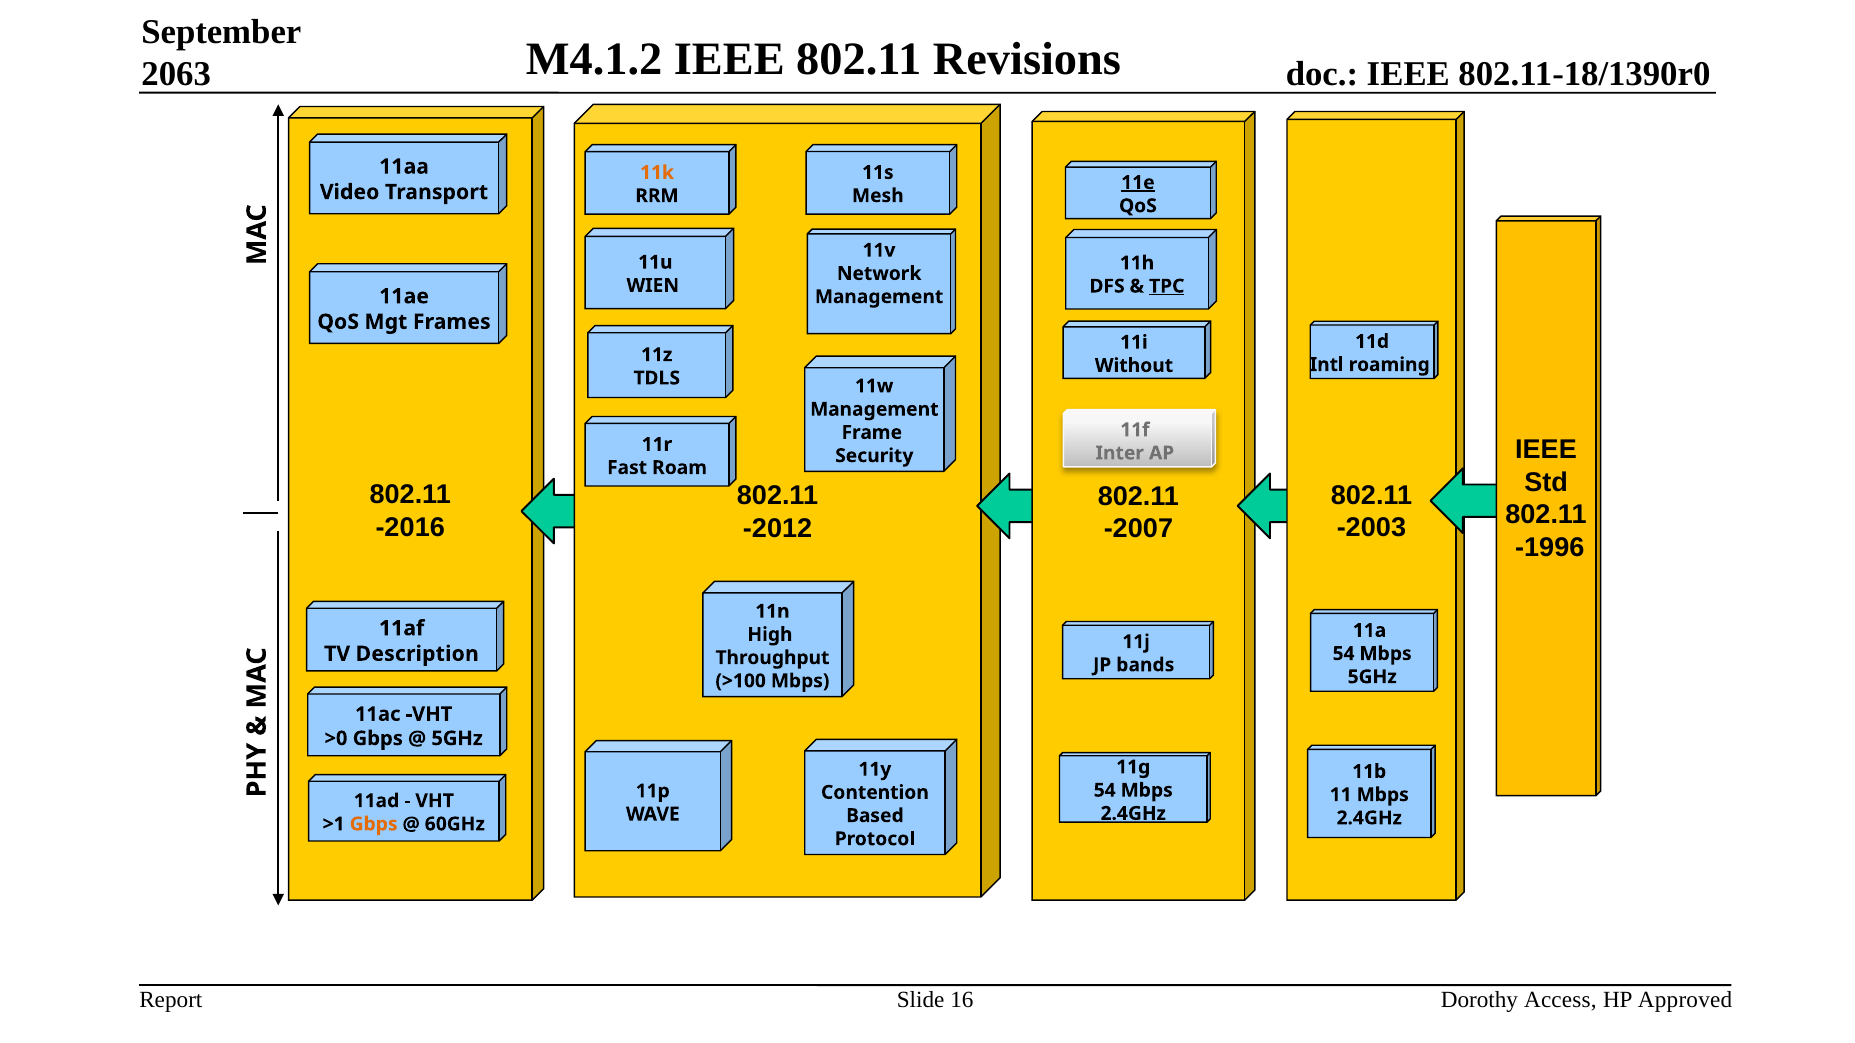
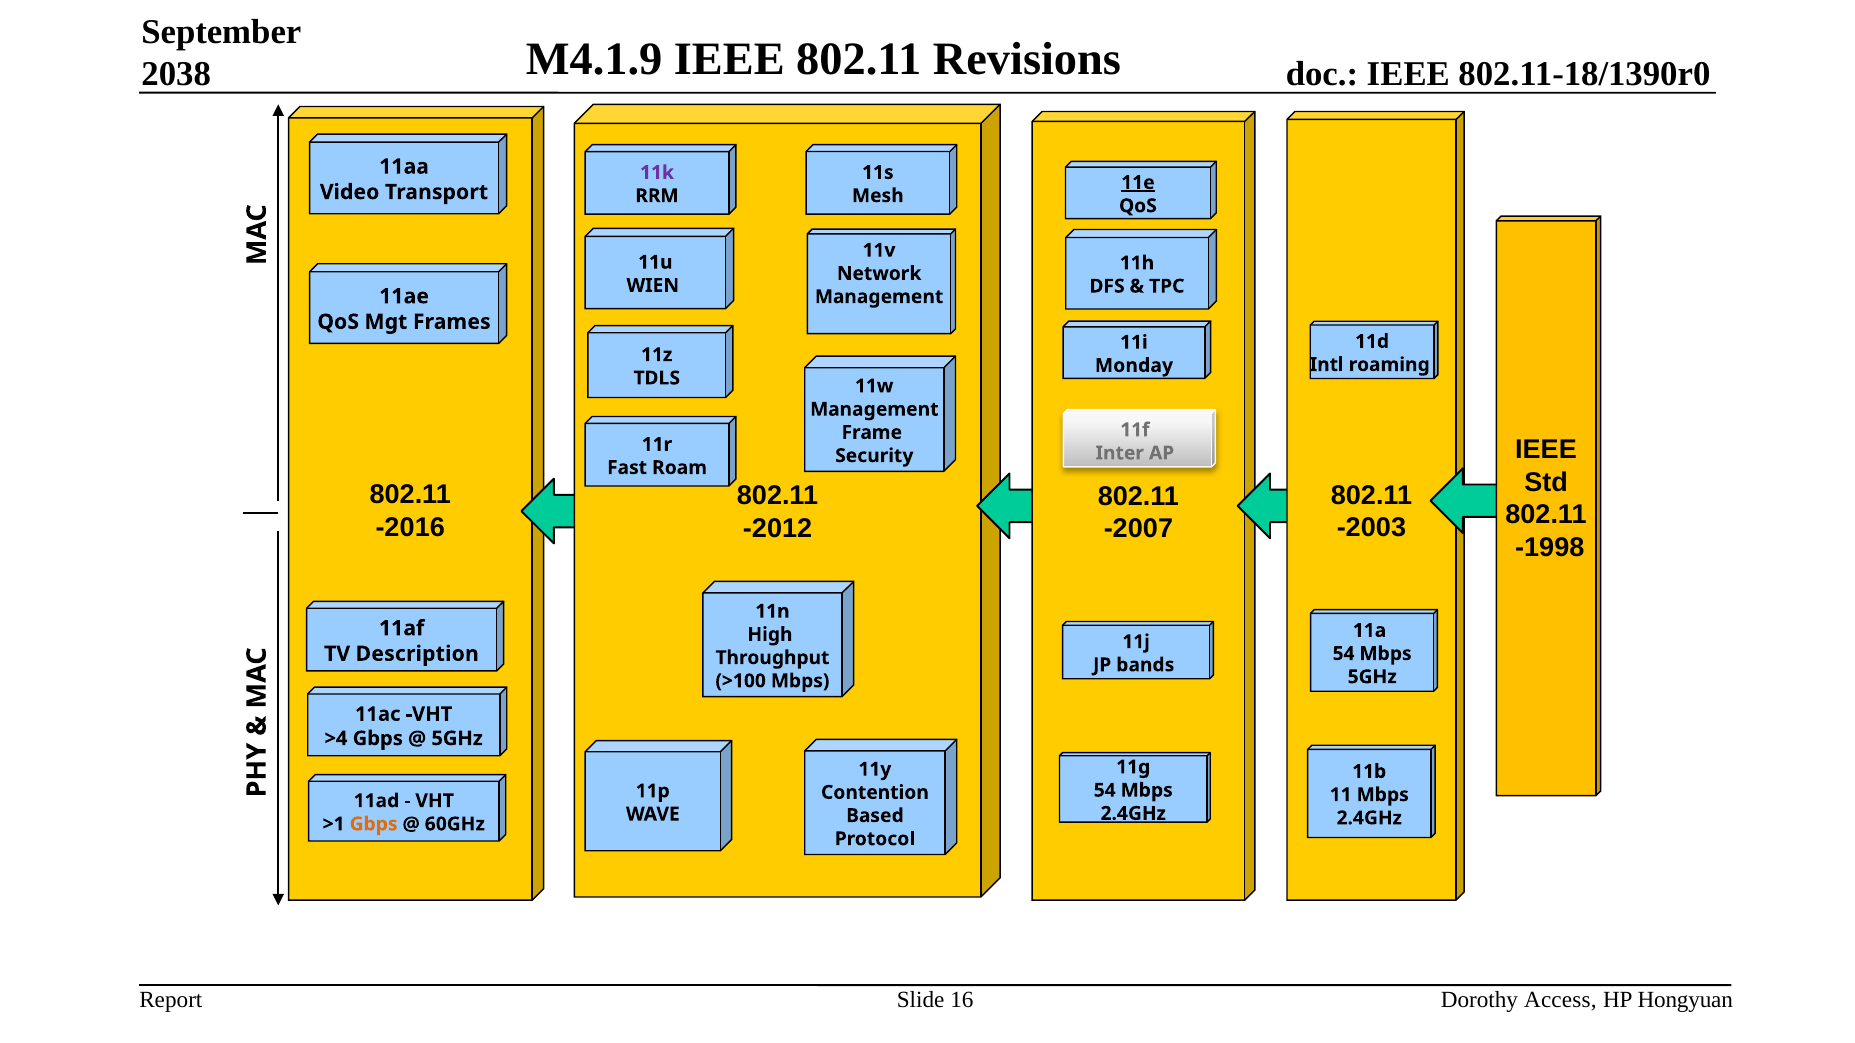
M4.1.2: M4.1.2 -> M4.1.9
2063: 2063 -> 2038
11k colour: orange -> purple
TPC underline: present -> none
Without: Without -> Monday
-1996: -1996 -> -1998
>0: >0 -> >4
Approved: Approved -> Hongyuan
